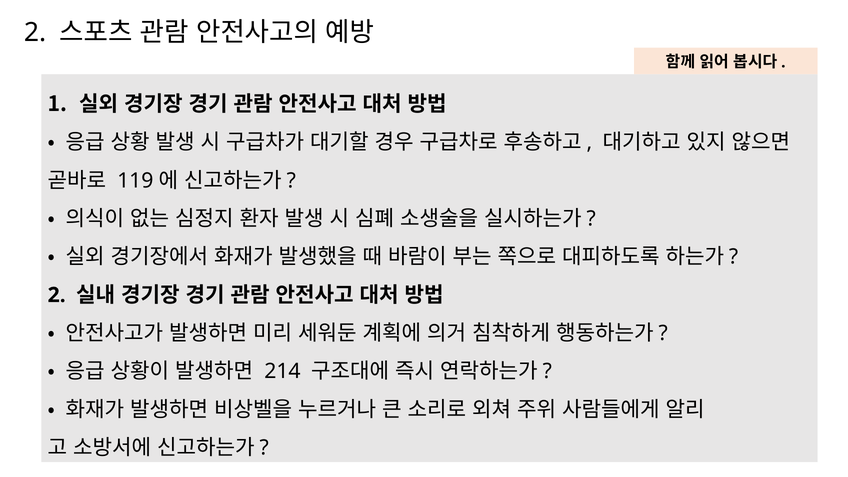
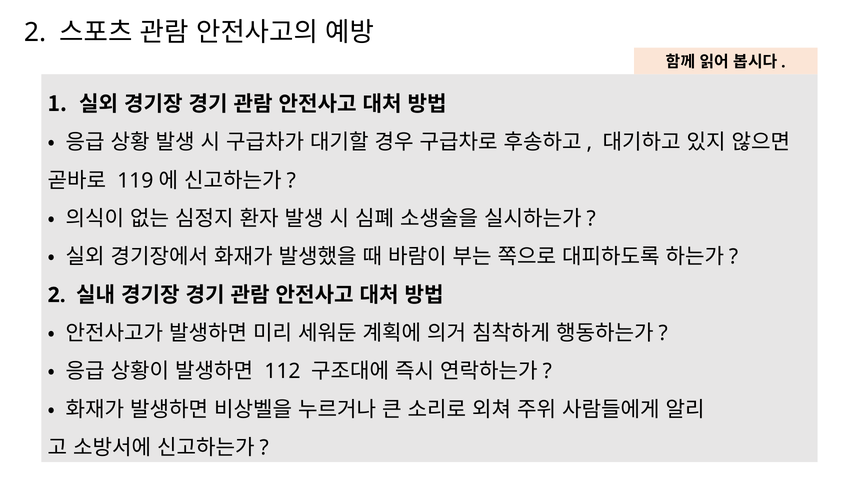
214: 214 -> 112
